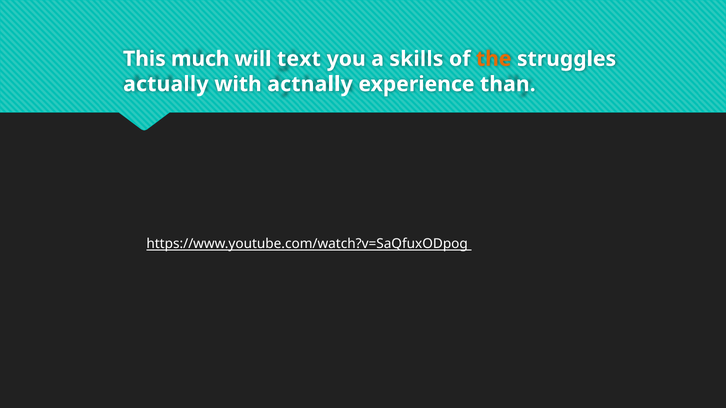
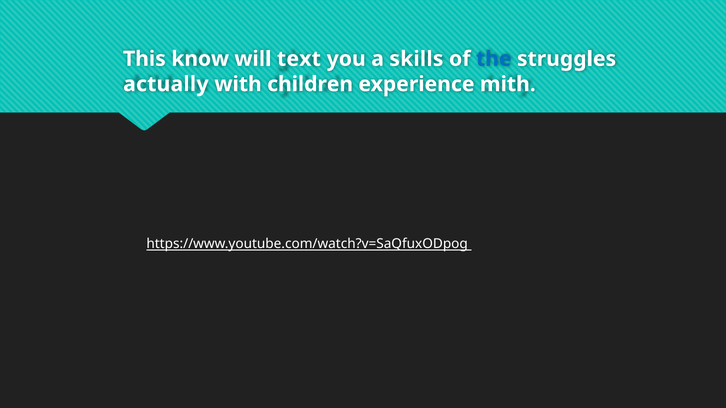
much: much -> know
the colour: orange -> blue
actnally: actnally -> children
than: than -> mith
